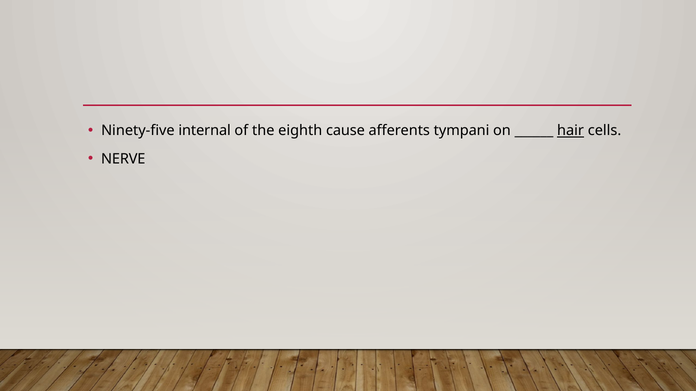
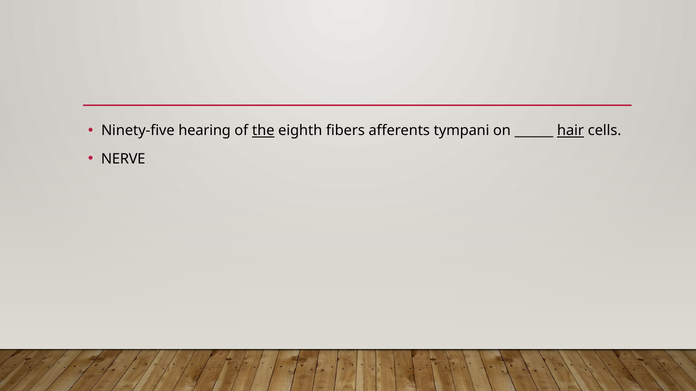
internal: internal -> hearing
the underline: none -> present
cause: cause -> fibers
